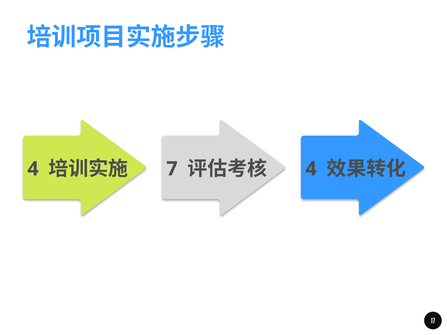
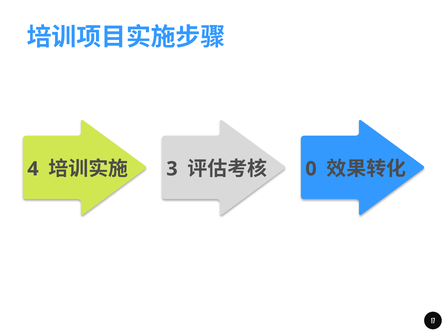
7: 7 -> 3
4 at (311, 169): 4 -> 0
